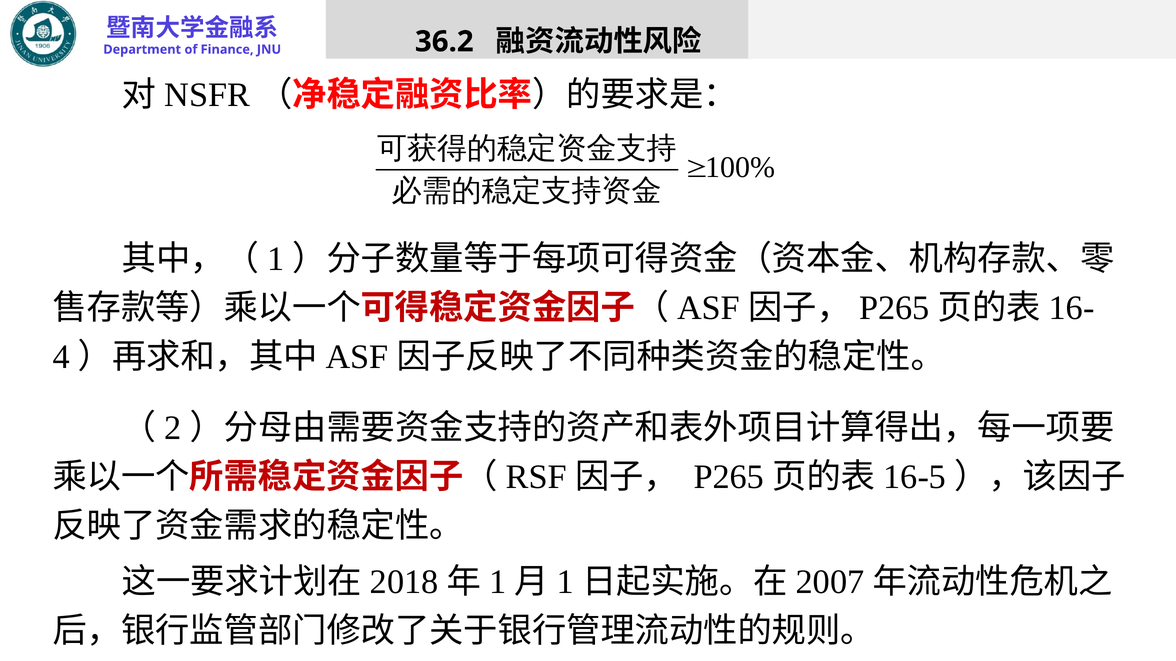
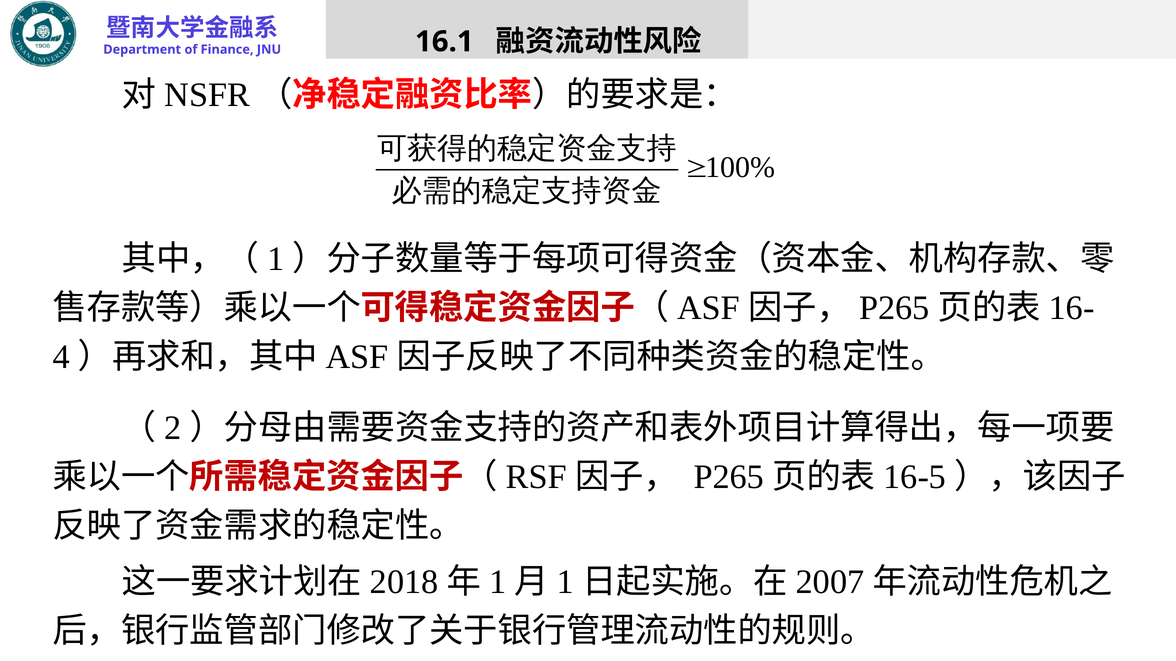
36.2: 36.2 -> 16.1
